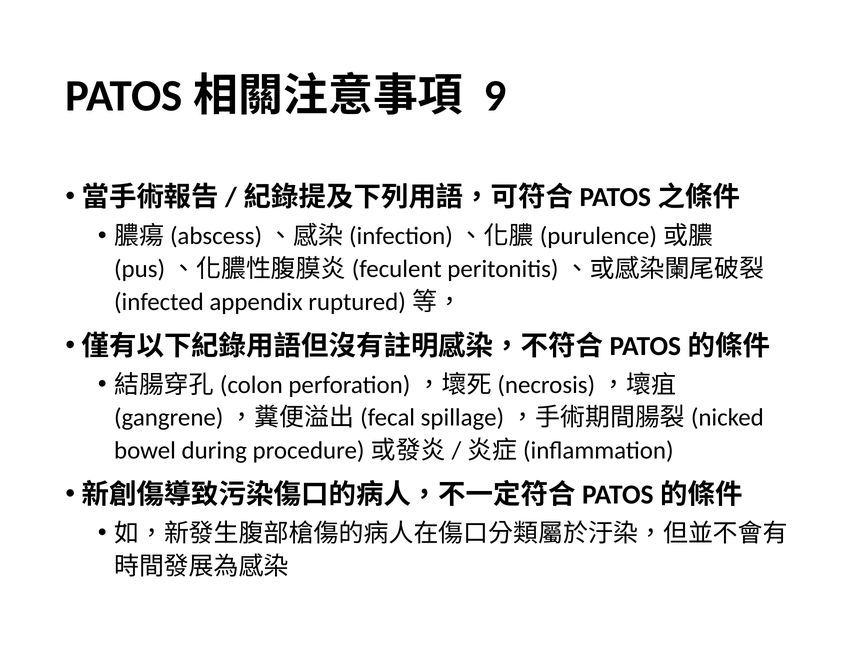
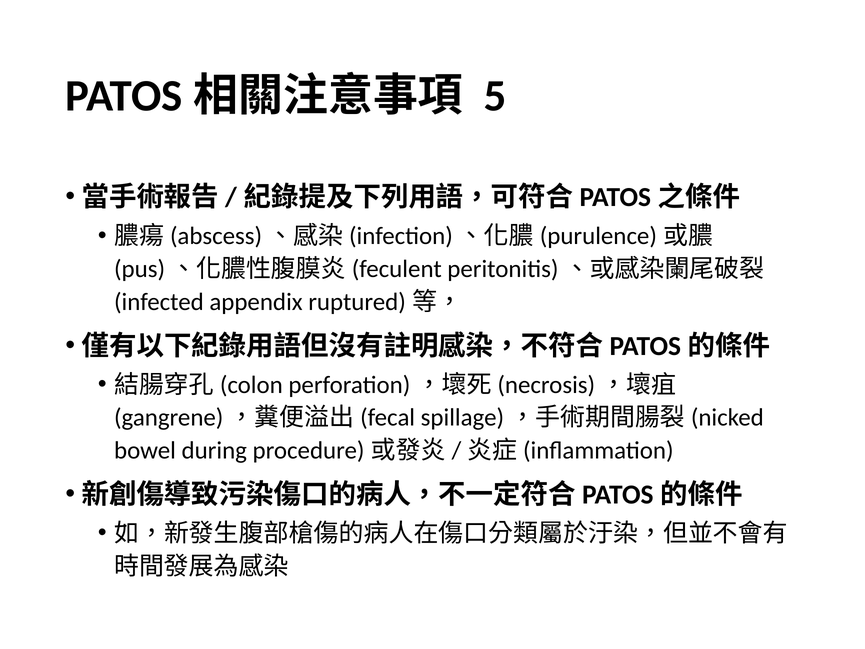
9: 9 -> 5
